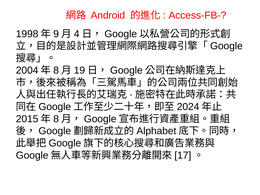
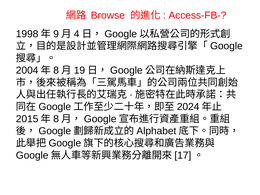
Android: Android -> Browse
